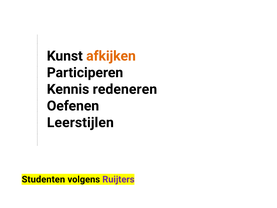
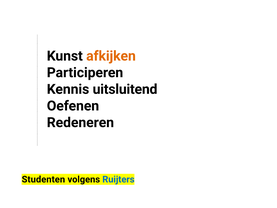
redeneren: redeneren -> uitsluitend
Leerstijlen: Leerstijlen -> Redeneren
Ruijters colour: purple -> blue
